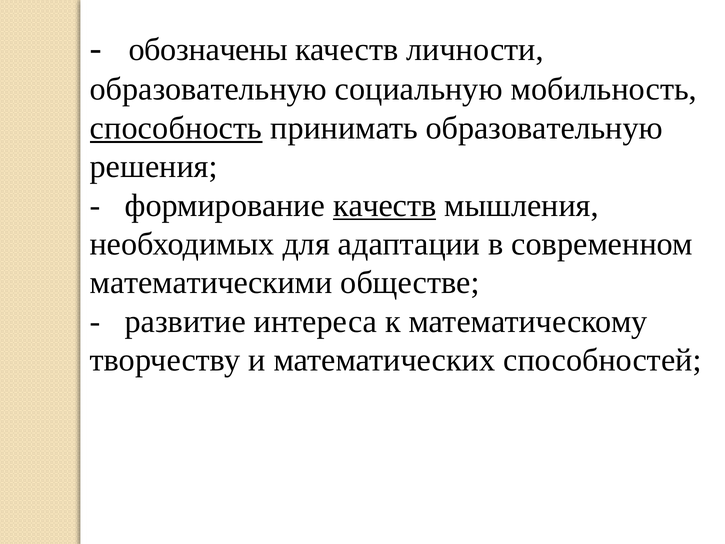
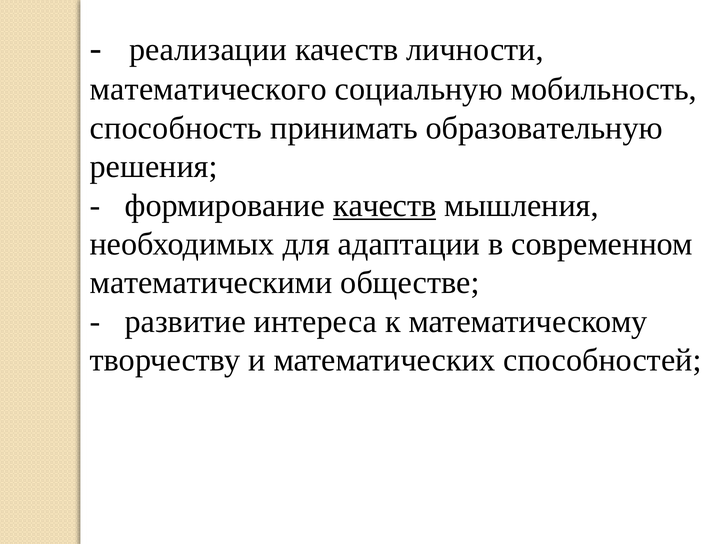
обозначены: обозначены -> реализации
образовательную at (208, 89): образовательную -> математического
способность underline: present -> none
